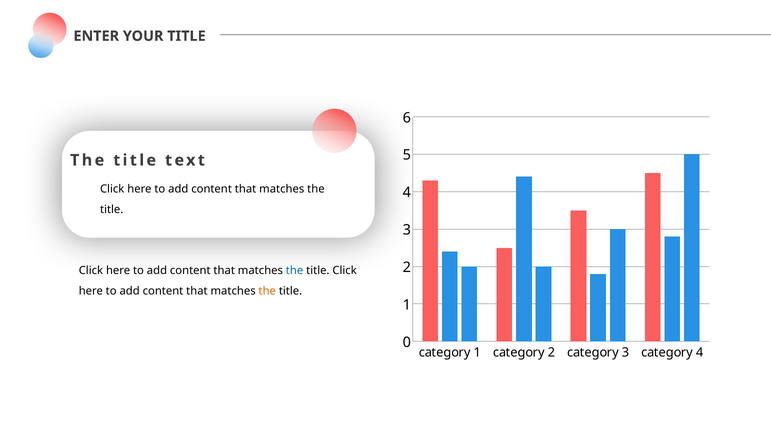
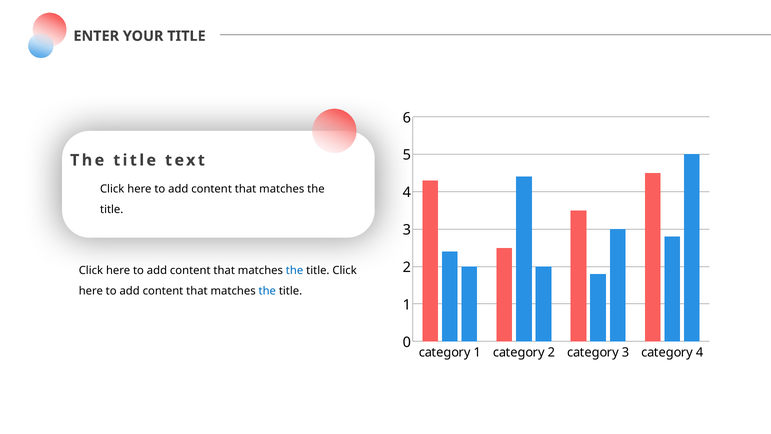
the at (267, 291) colour: orange -> blue
